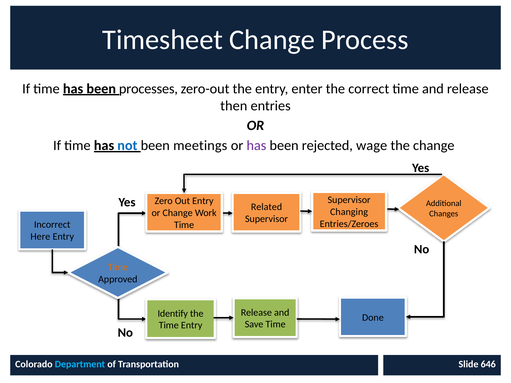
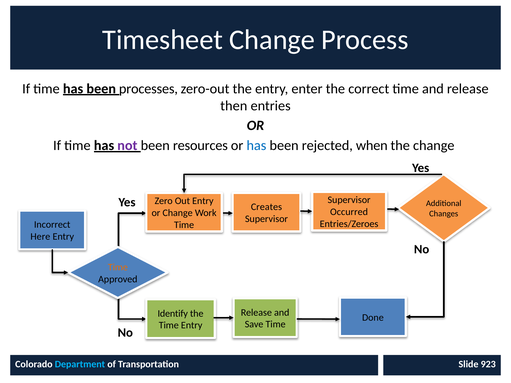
not colour: blue -> purple
meetings: meetings -> resources
has at (256, 146) colour: purple -> blue
wage: wage -> when
Related: Related -> Creates
Changing: Changing -> Occurred
646: 646 -> 923
